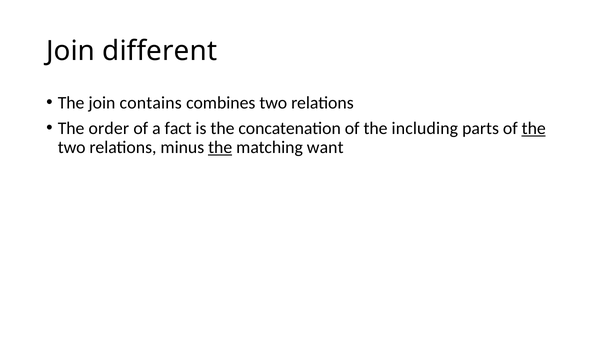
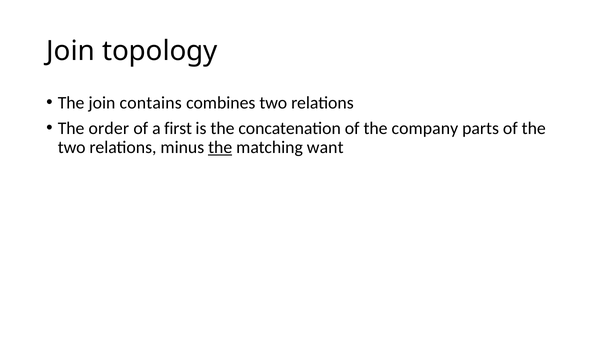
different: different -> topology
fact: fact -> first
including: including -> company
the at (534, 128) underline: present -> none
